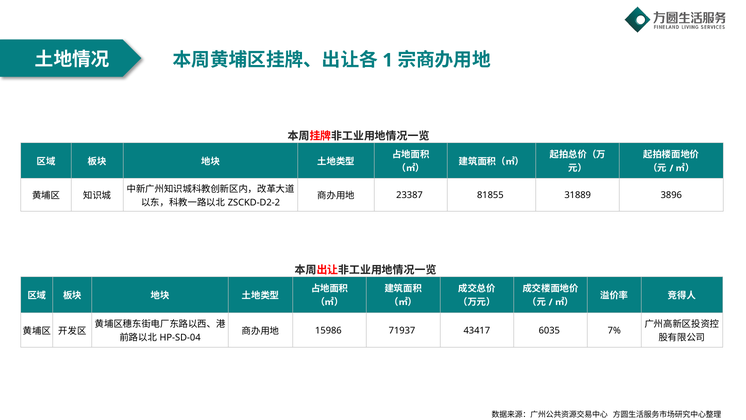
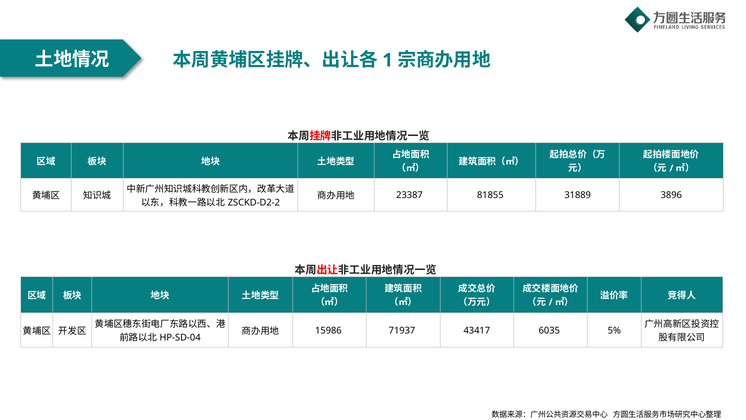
7%: 7% -> 5%
